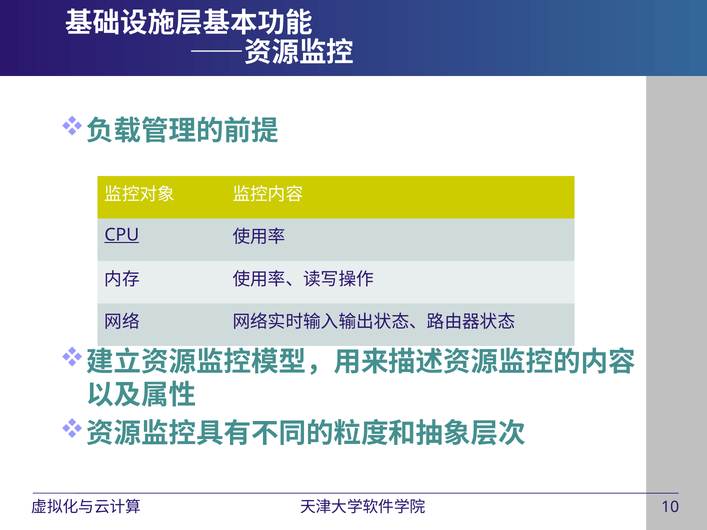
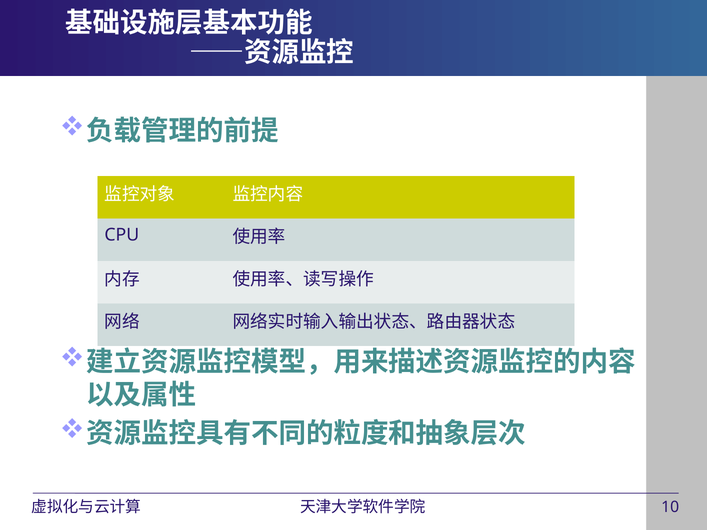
CPU underline: present -> none
